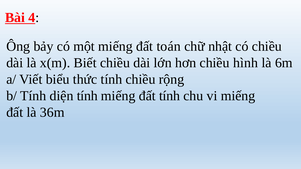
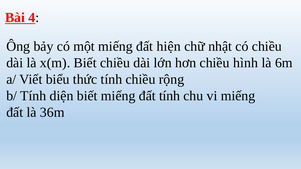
toán: toán -> hiện
diện tính: tính -> biết
